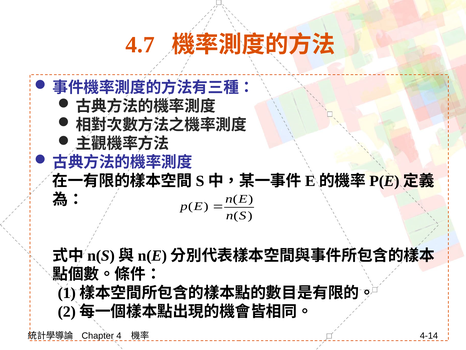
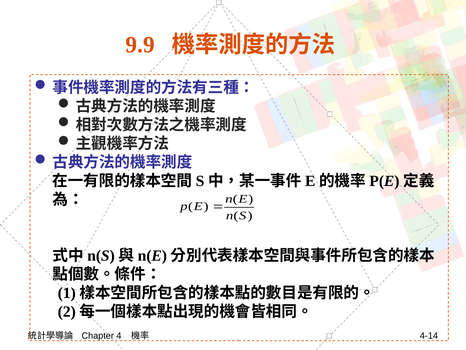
4.7: 4.7 -> 9.9
